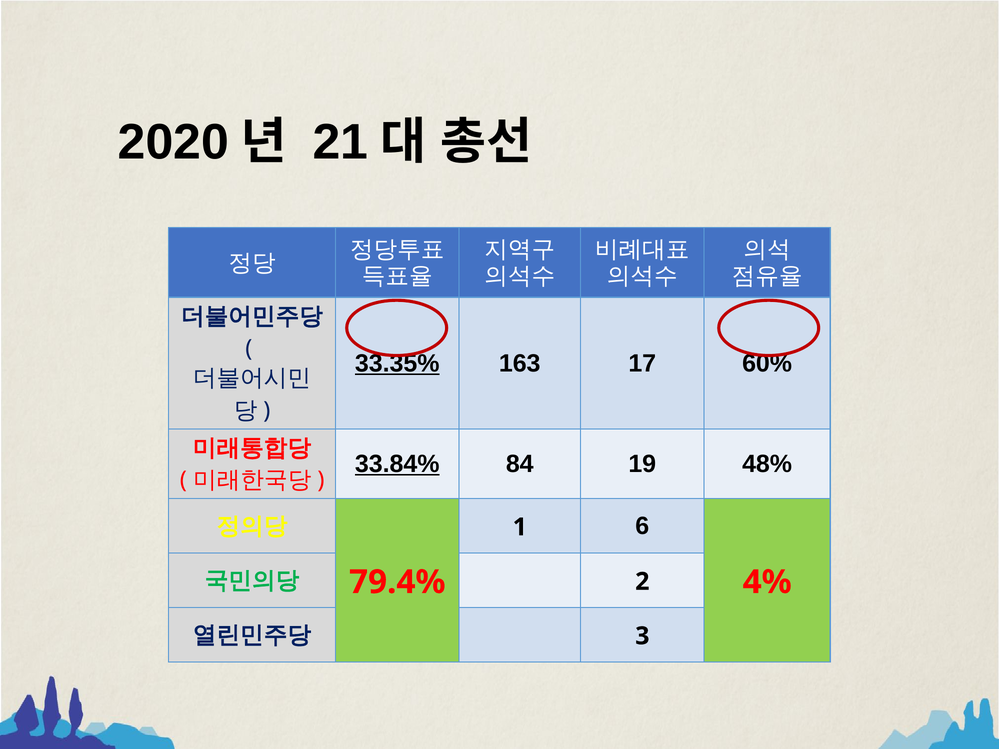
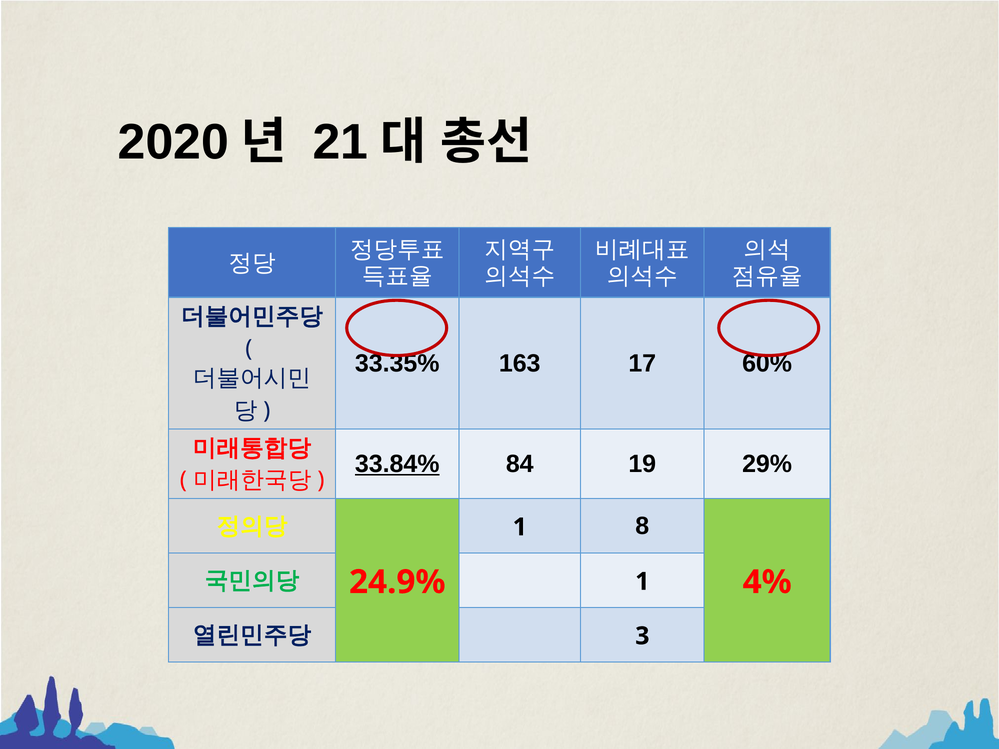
33.35% underline: present -> none
48%: 48% -> 29%
6: 6 -> 8
2 at (642, 582): 2 -> 1
79.4%: 79.4% -> 24.9%
